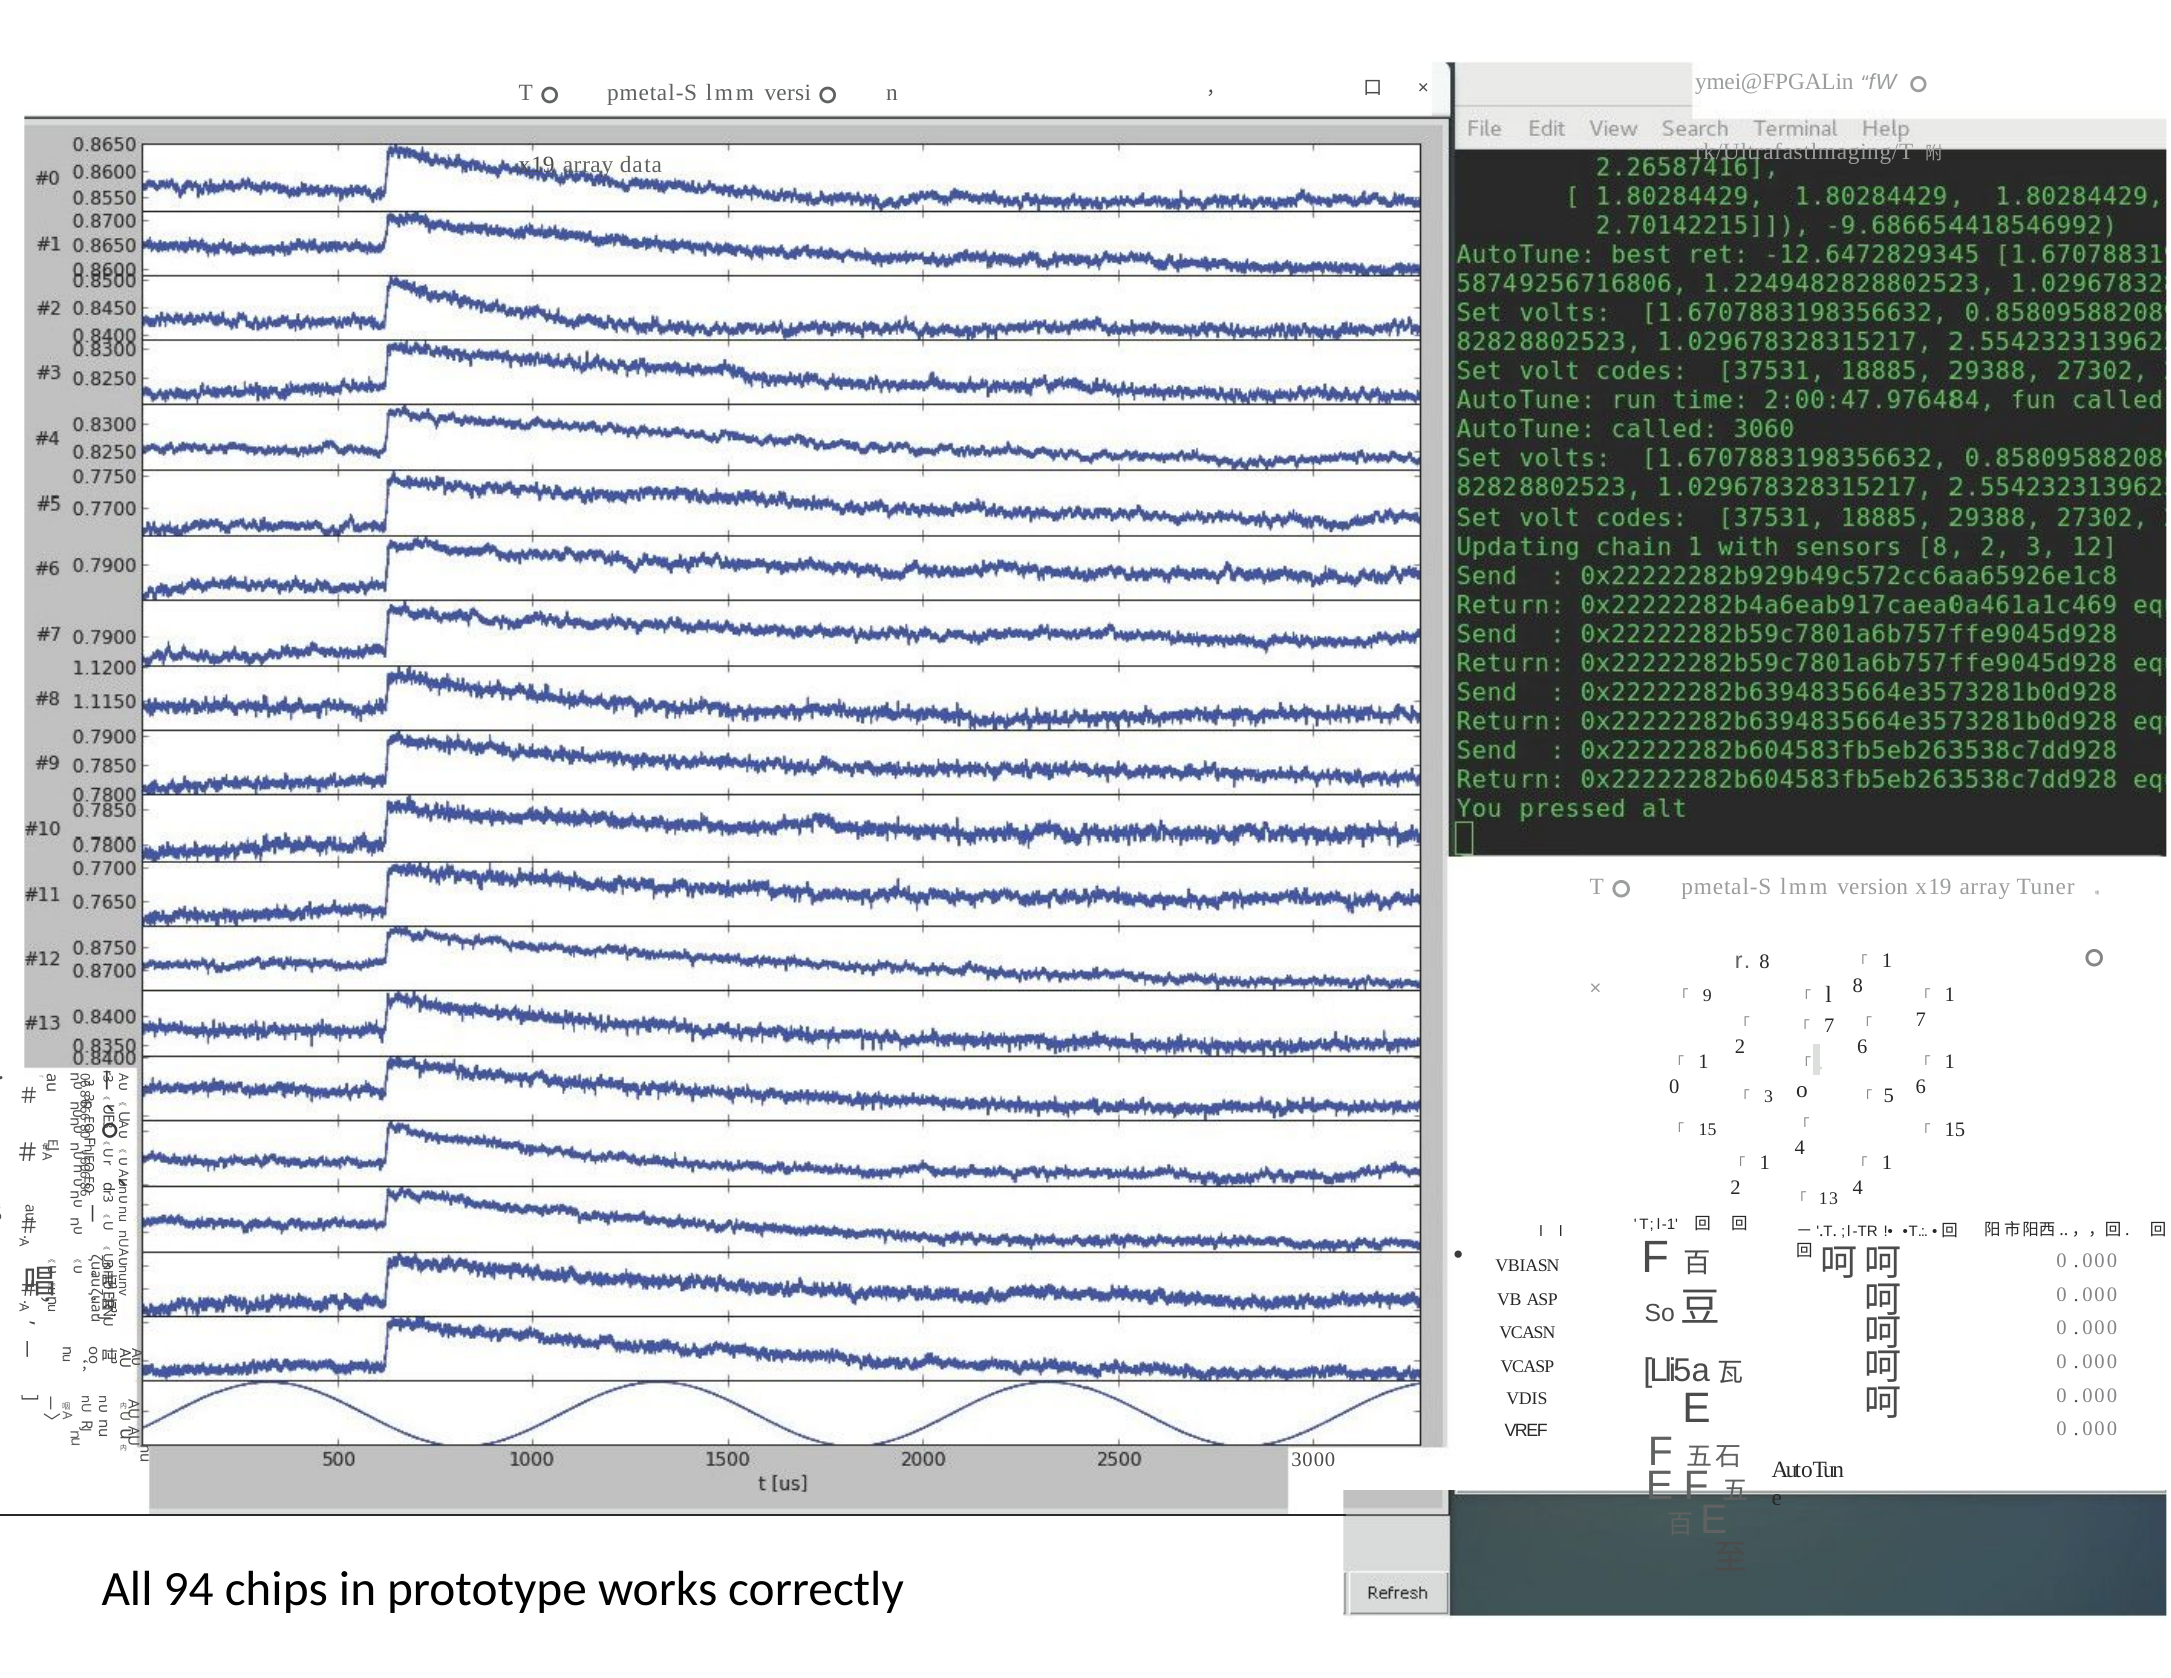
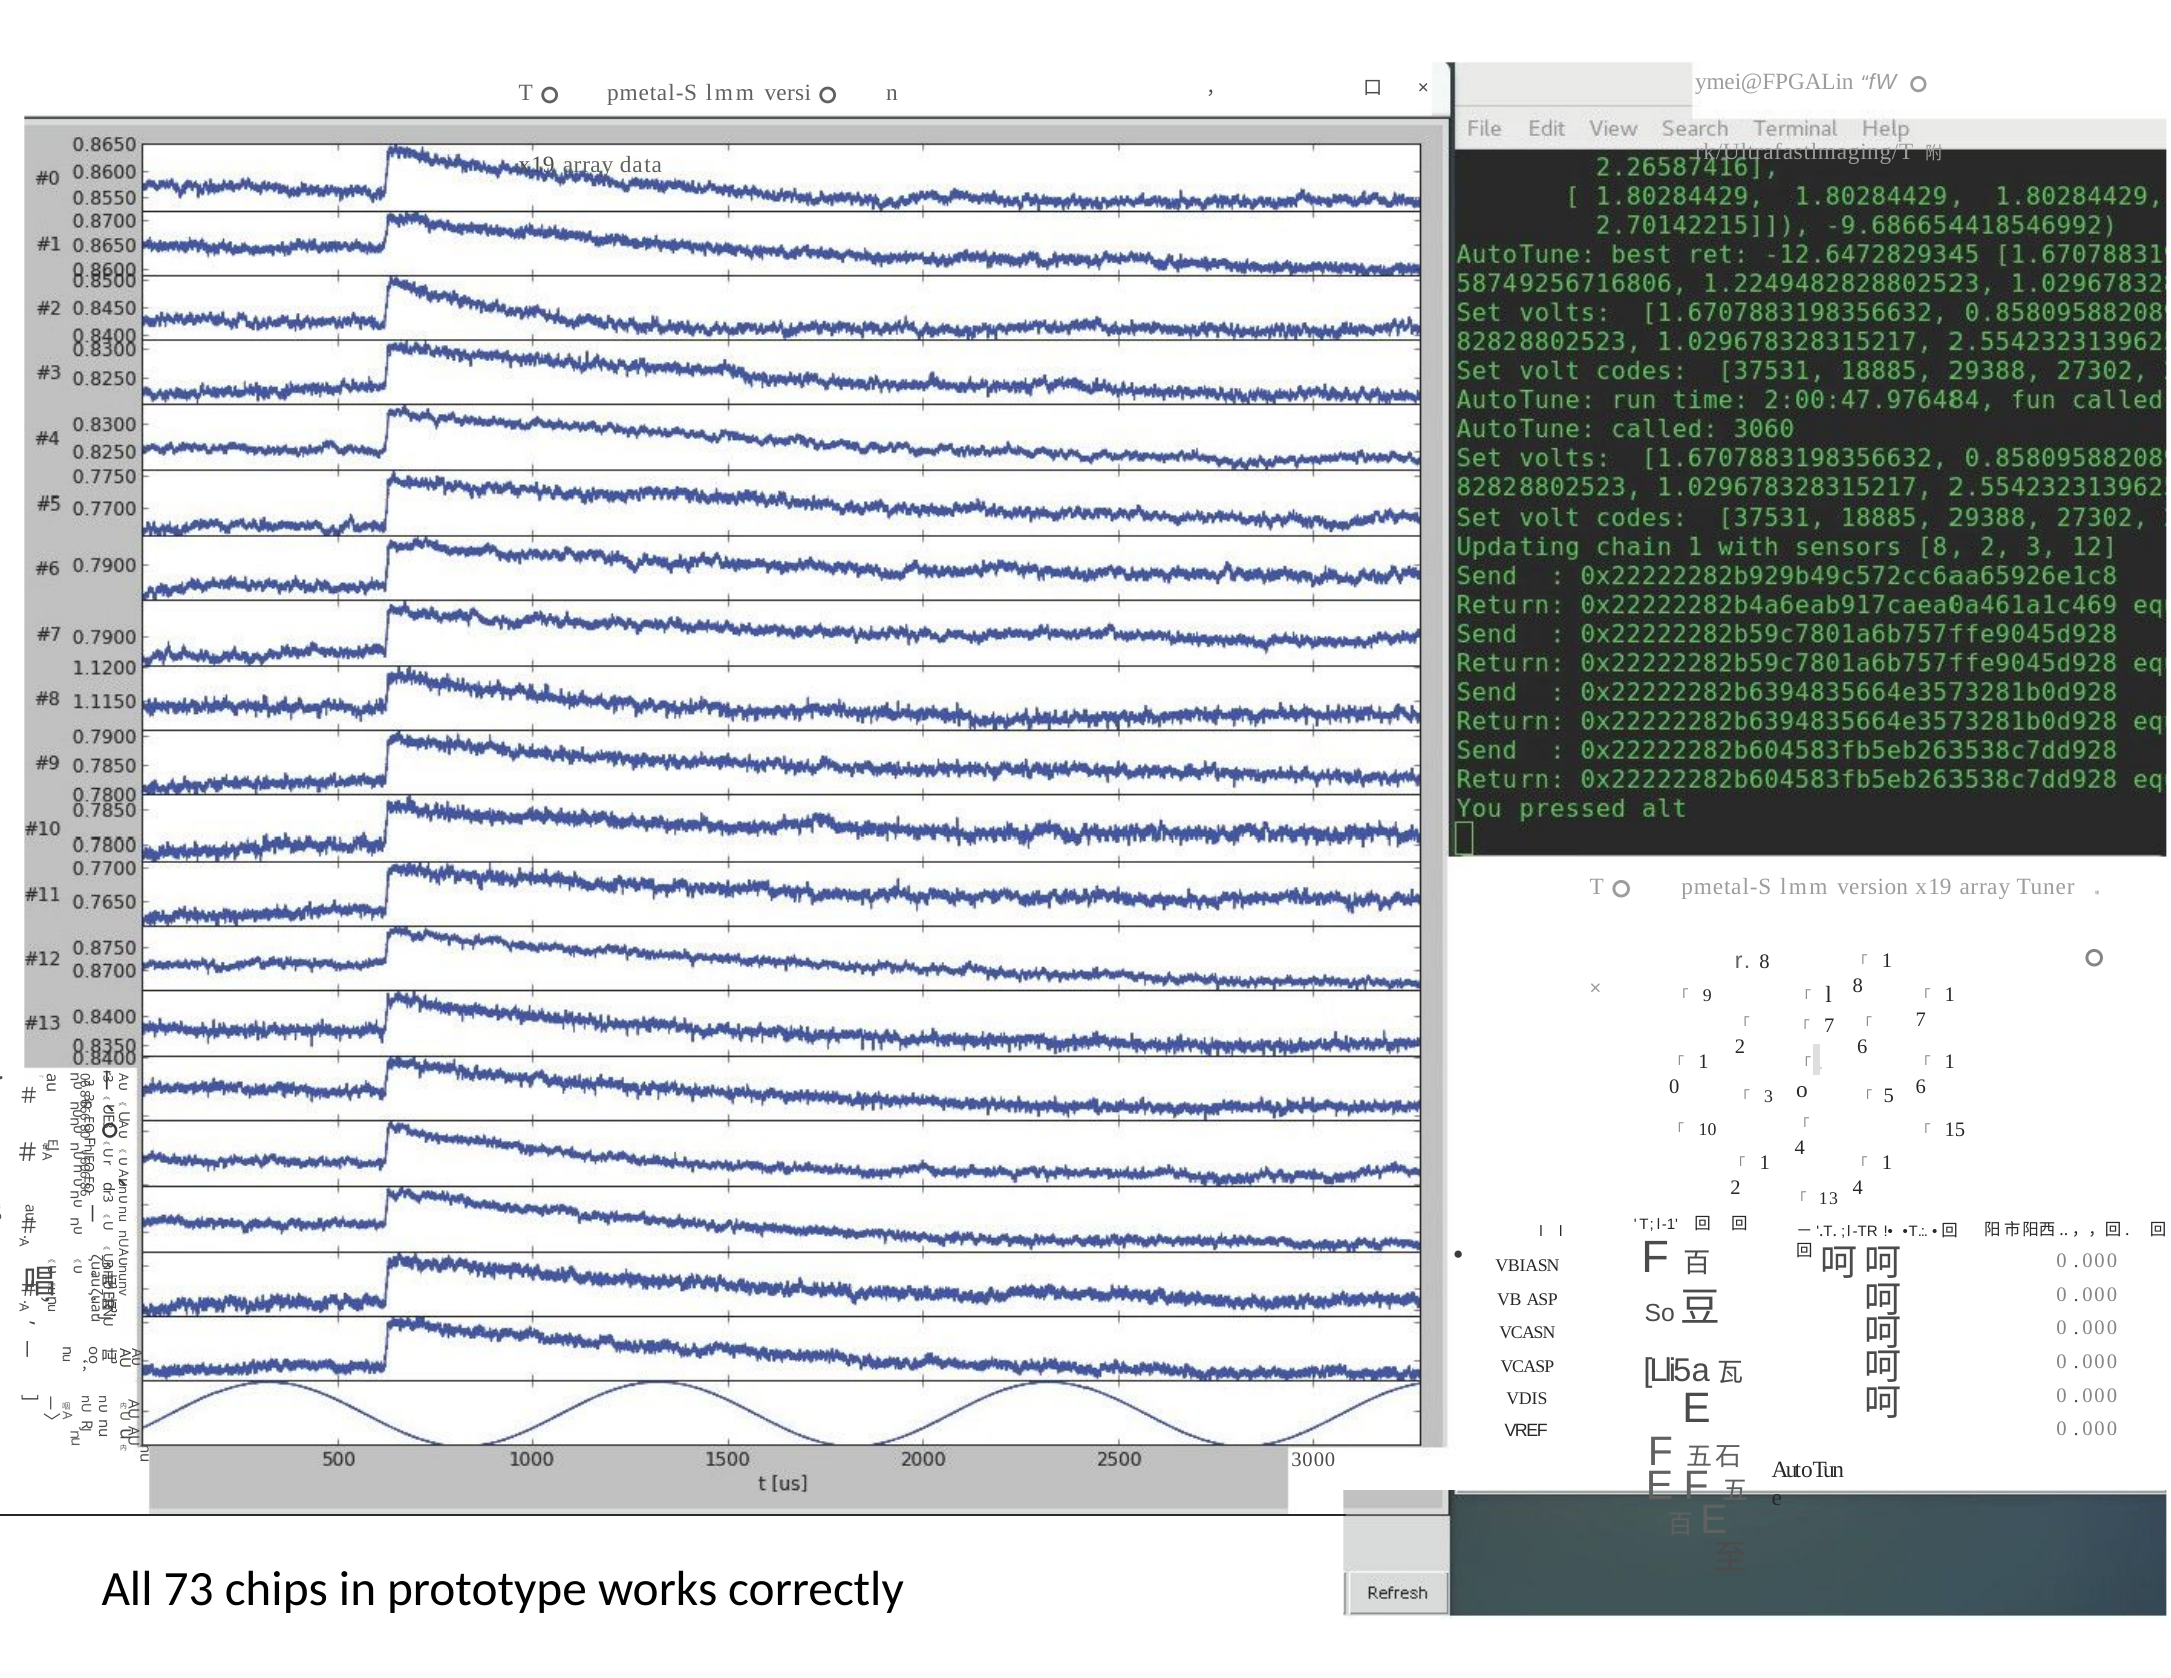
15 at (1708, 1130): 15 -> 10
94: 94 -> 73
